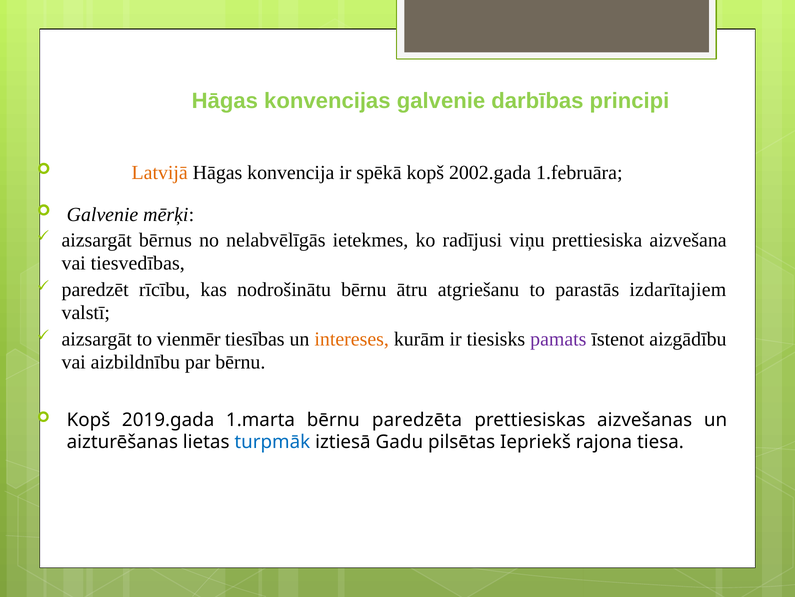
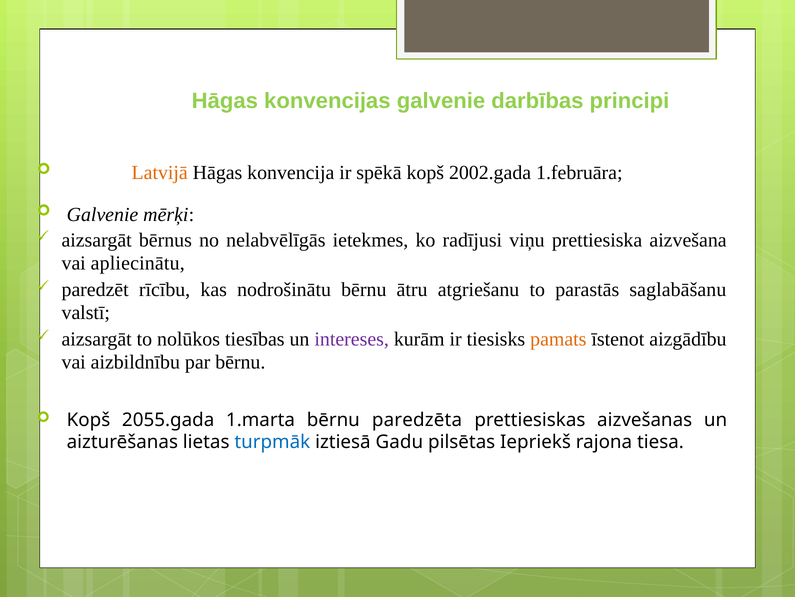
tiesvedības: tiesvedības -> apliecinātu
izdarītajiem: izdarītajiem -> saglabāšanu
vienmēr: vienmēr -> nolūkos
intereses colour: orange -> purple
pamats colour: purple -> orange
2019.gada: 2019.gada -> 2055.gada
